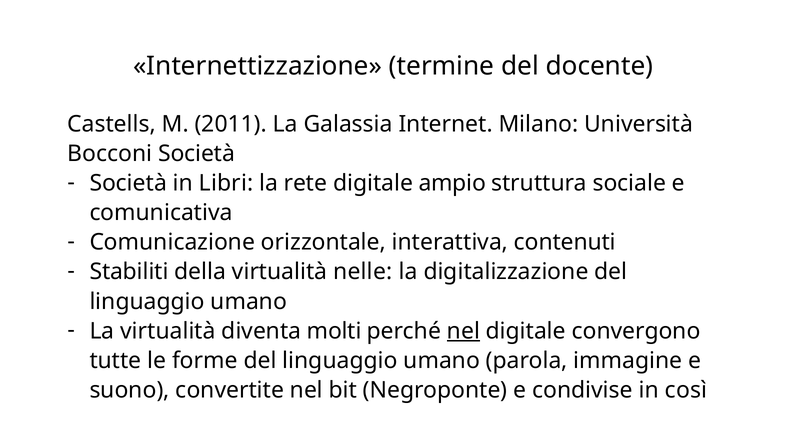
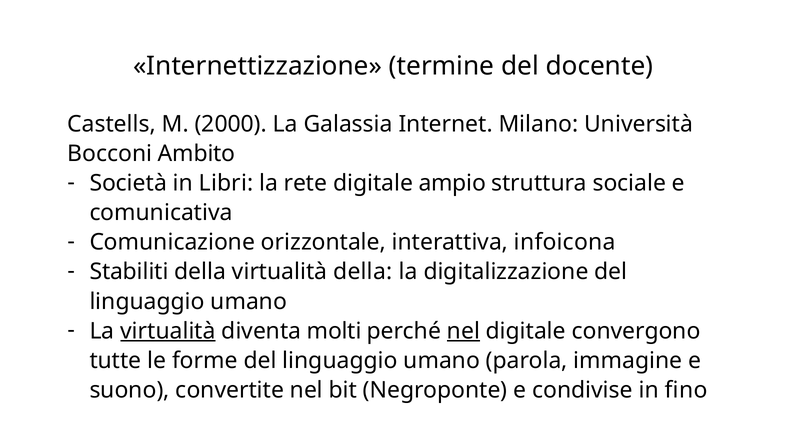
2011: 2011 -> 2000
Bocconi Società: Società -> Ambito
contenuti: contenuti -> infoicona
virtualità nelle: nelle -> della
virtualità at (168, 331) underline: none -> present
così: così -> fino
